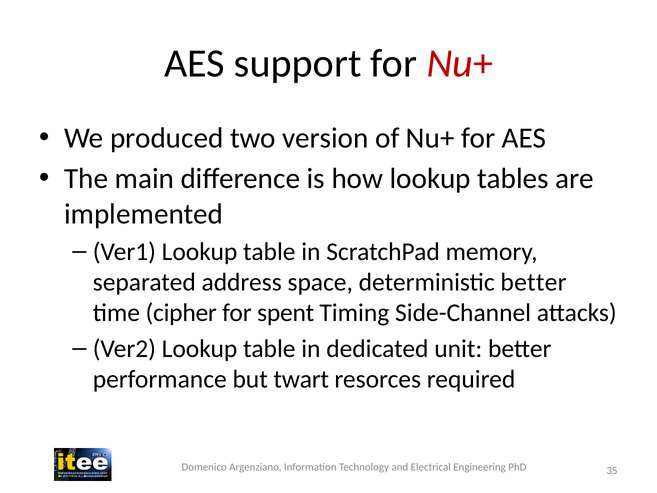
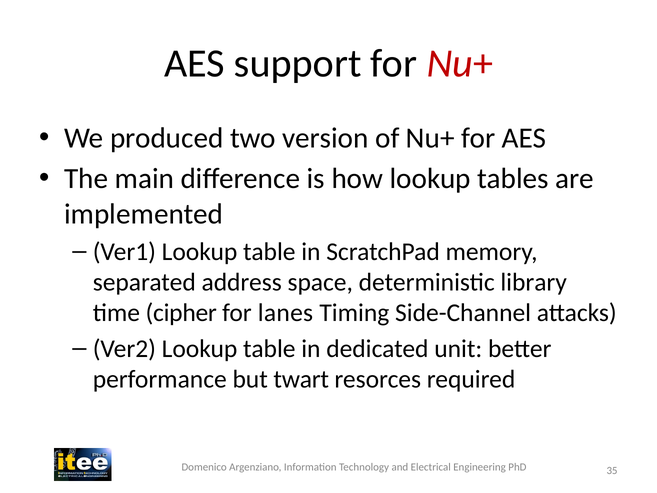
deterministic better: better -> library
spent: spent -> lanes
